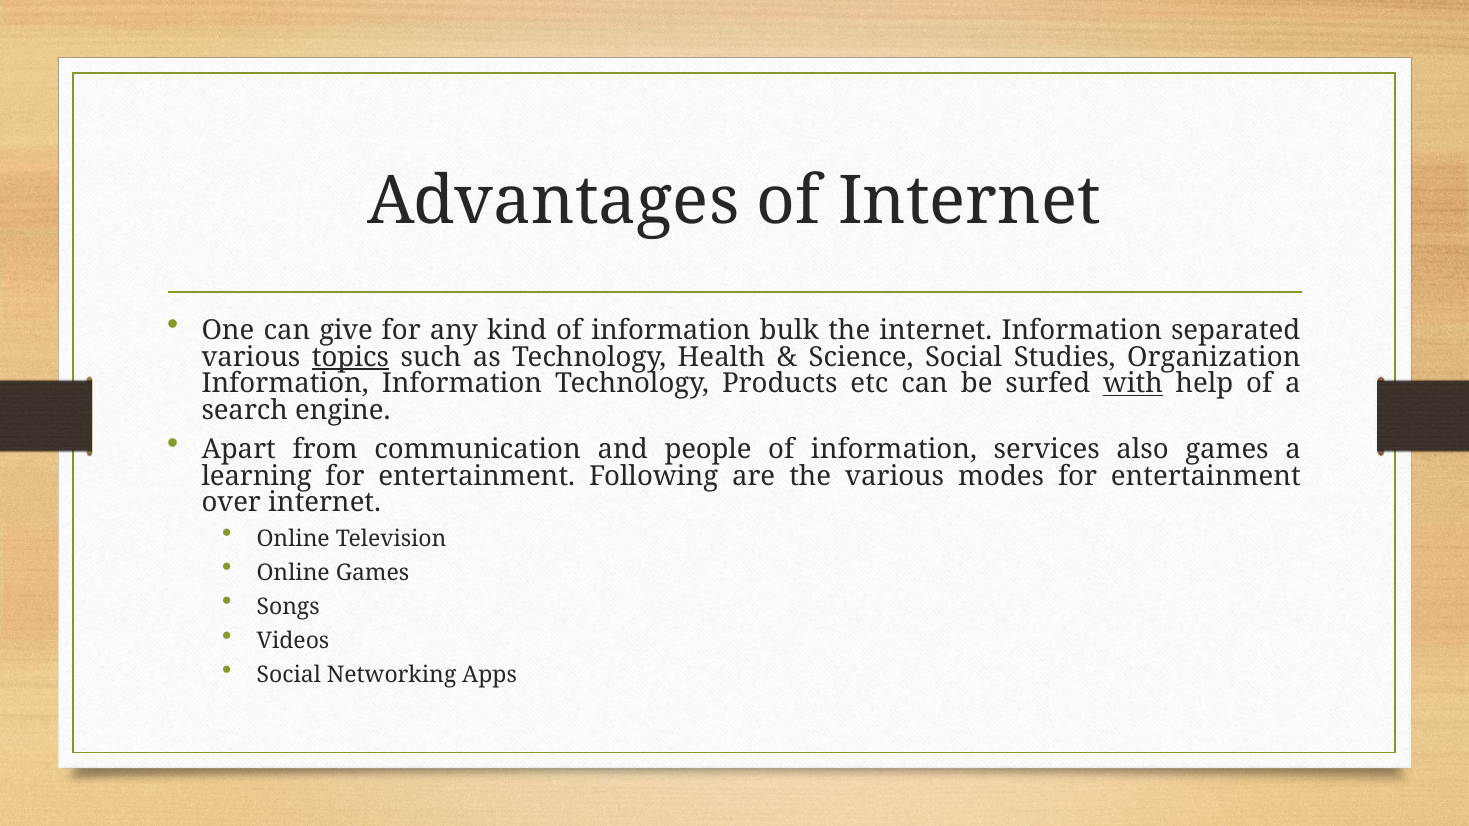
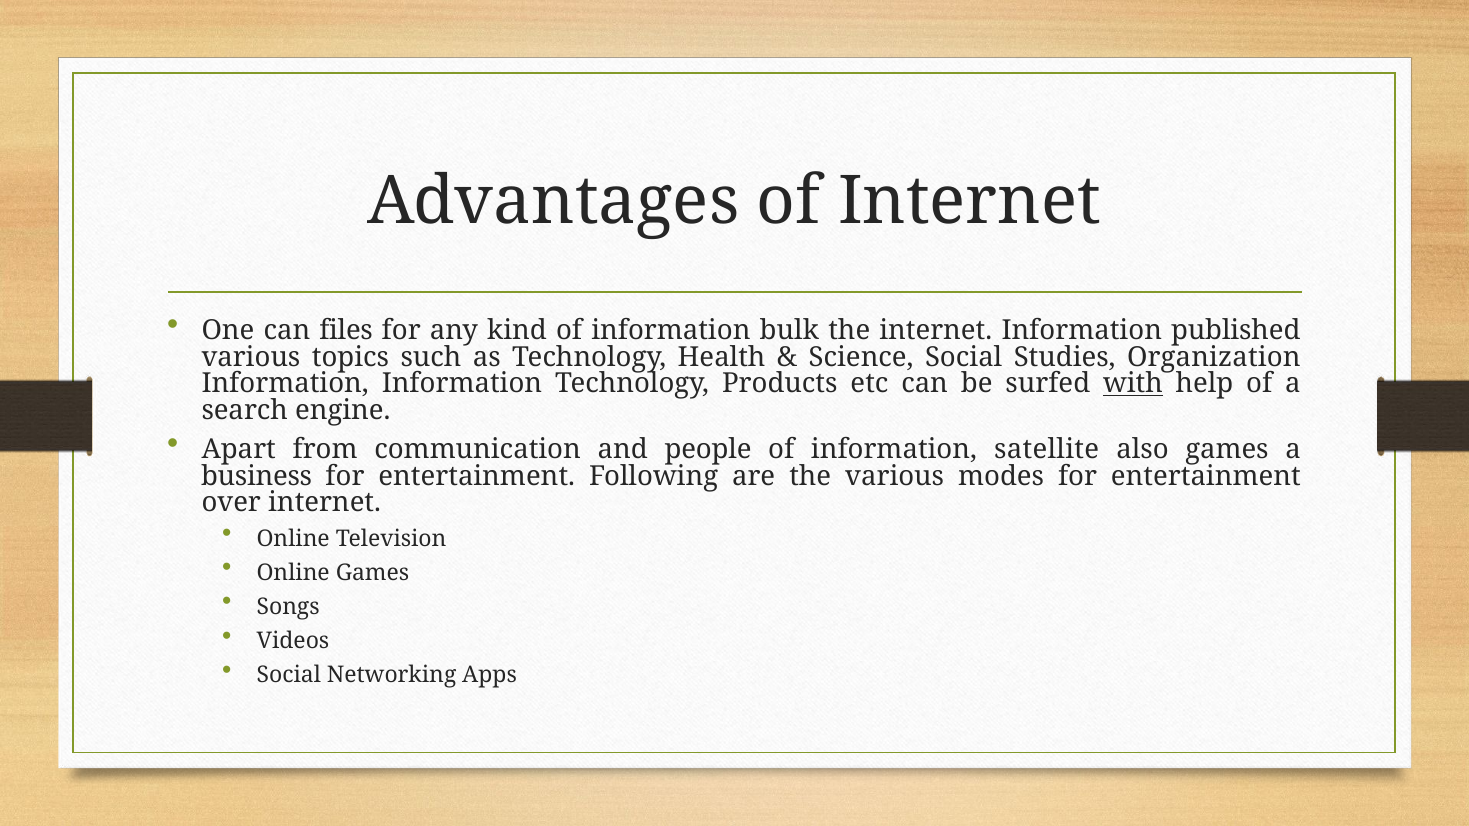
give: give -> files
separated: separated -> published
topics underline: present -> none
services: services -> satellite
learning: learning -> business
